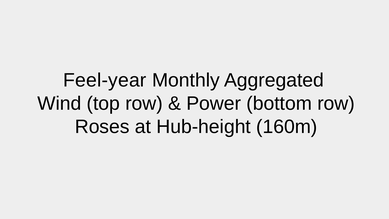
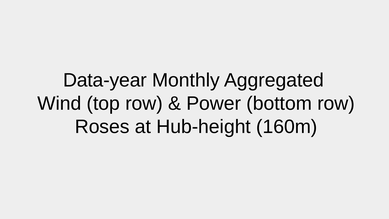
Feel-year: Feel-year -> Data-year
